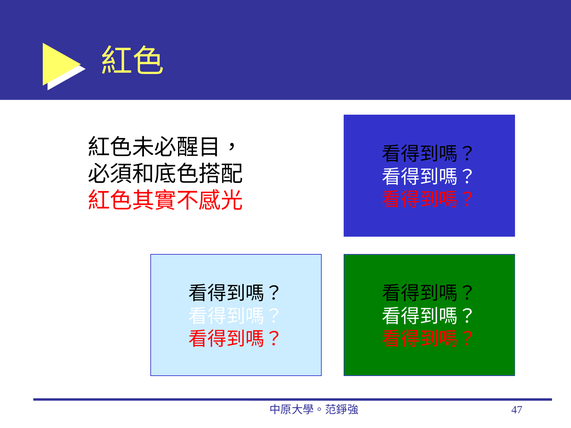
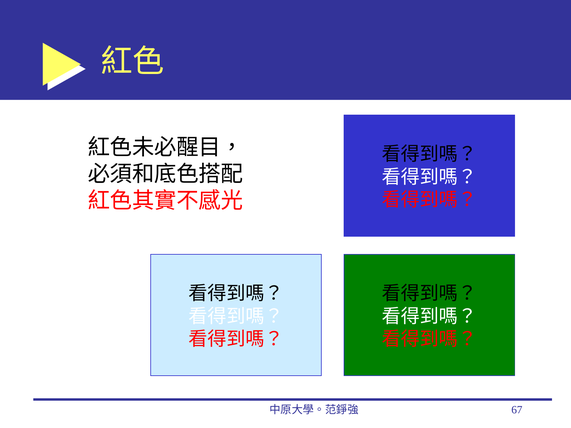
47: 47 -> 67
